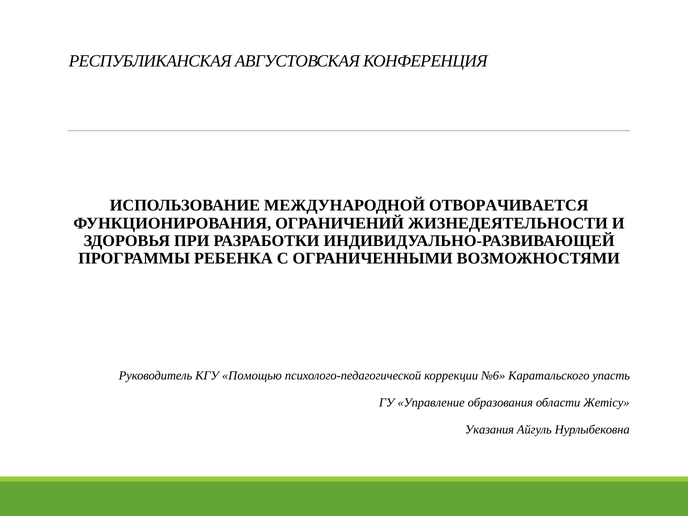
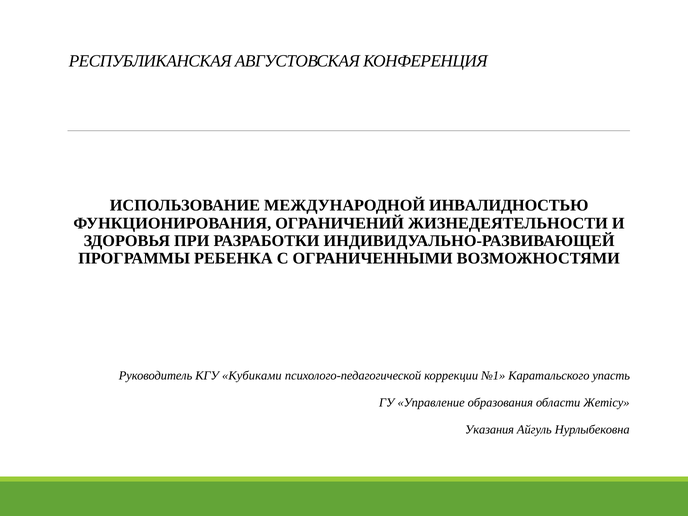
ОТВОРАЧИВАЕТСЯ: ОТВОРАЧИВАЕТСЯ -> ИНВАЛИДНОСТЬЮ
Помощью: Помощью -> Кубиками
№6: №6 -> №1
